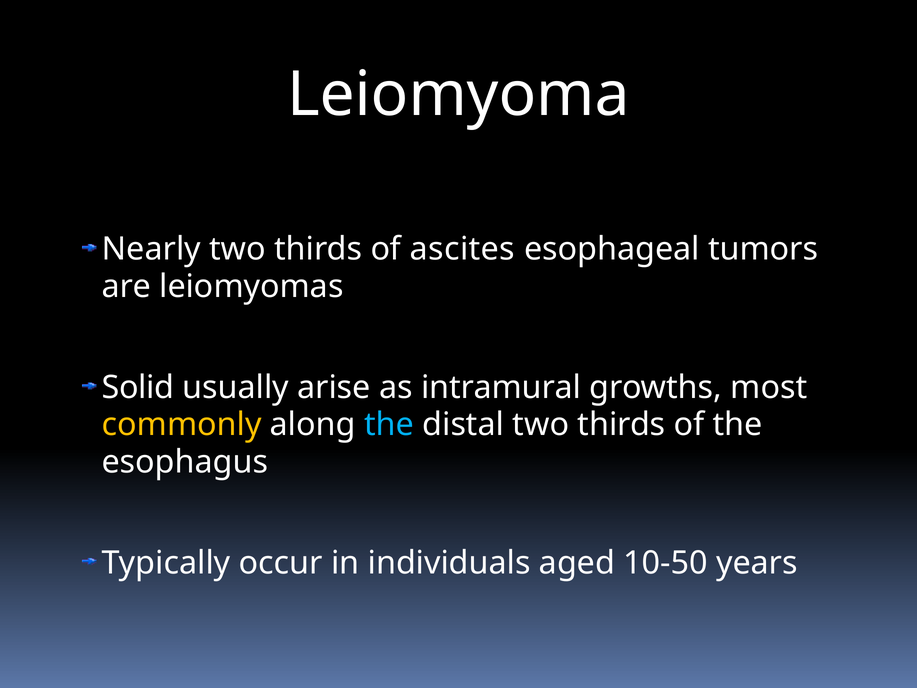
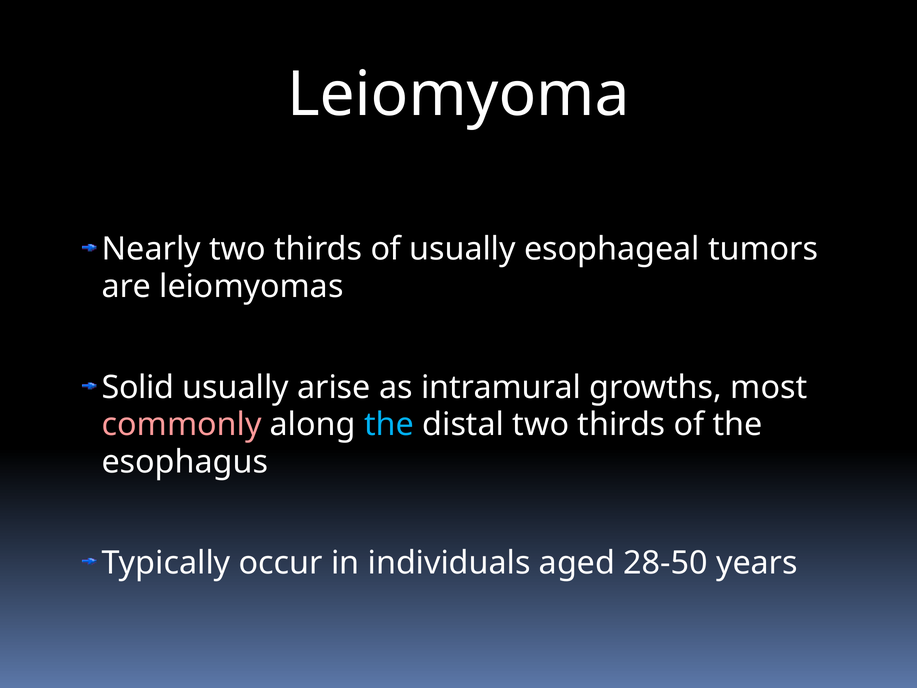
of ascites: ascites -> usually
commonly colour: yellow -> pink
10-50: 10-50 -> 28-50
